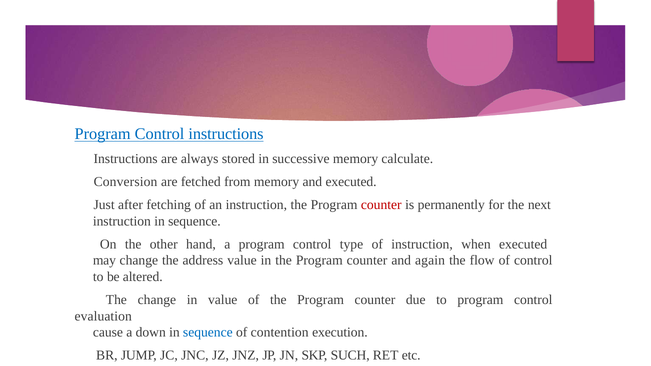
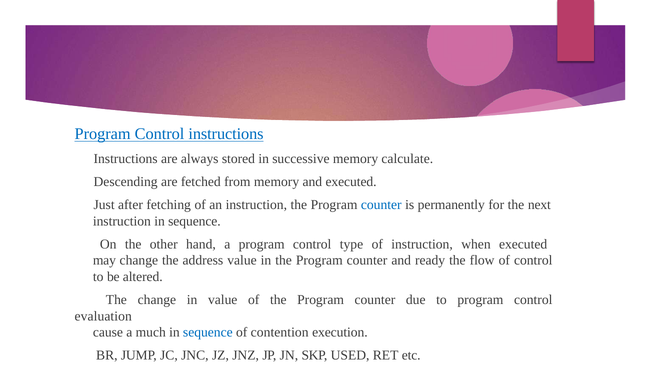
Conversion: Conversion -> Descending
counter at (381, 205) colour: red -> blue
again: again -> ready
down: down -> much
SUCH: SUCH -> USED
